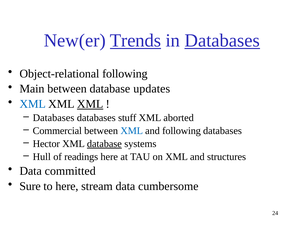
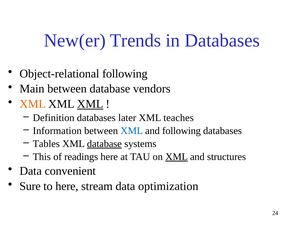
Trends underline: present -> none
Databases at (222, 41) underline: present -> none
updates: updates -> vendors
XML at (33, 104) colour: blue -> orange
Databases at (54, 118): Databases -> Definition
stuff: stuff -> later
aborted: aborted -> teaches
Commercial: Commercial -> Information
Hector: Hector -> Tables
Hull: Hull -> This
XML at (177, 157) underline: none -> present
committed: committed -> convenient
cumbersome: cumbersome -> optimization
